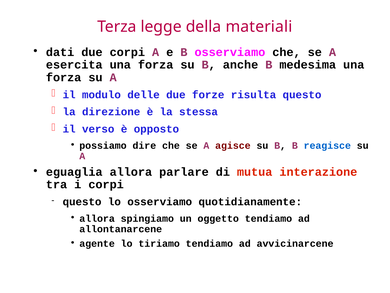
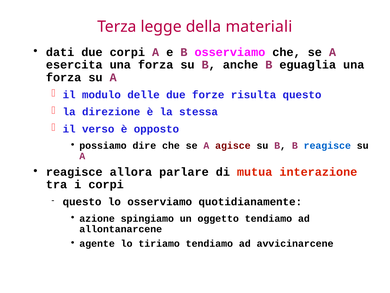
medesima: medesima -> eguaglia
eguaglia at (74, 172): eguaglia -> reagisce
allora at (97, 218): allora -> azione
